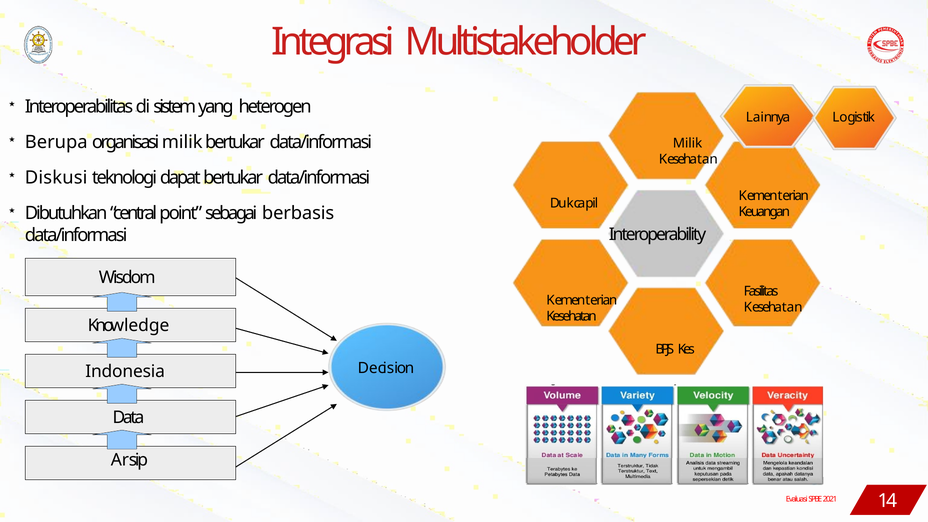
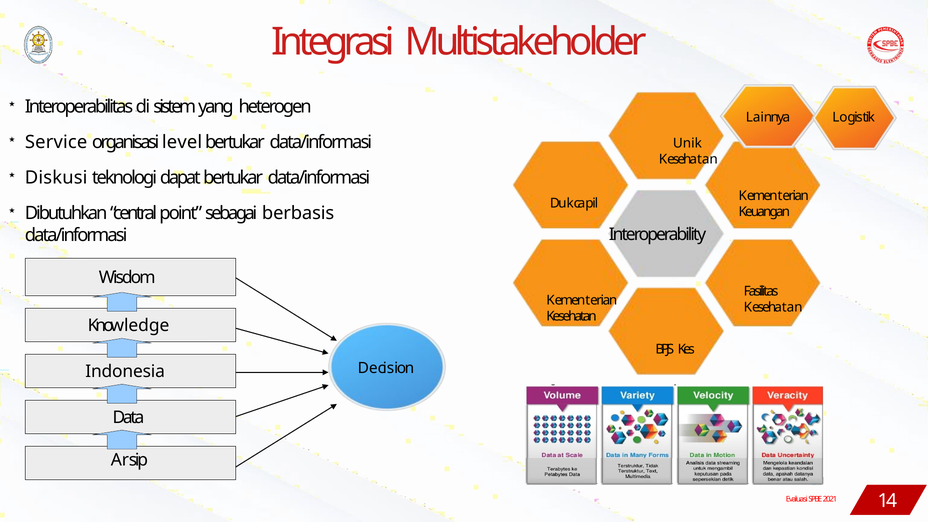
Berupa: Berupa -> Service
organisasi milik: milik -> level
Milik at (688, 143): Milik -> Unik
